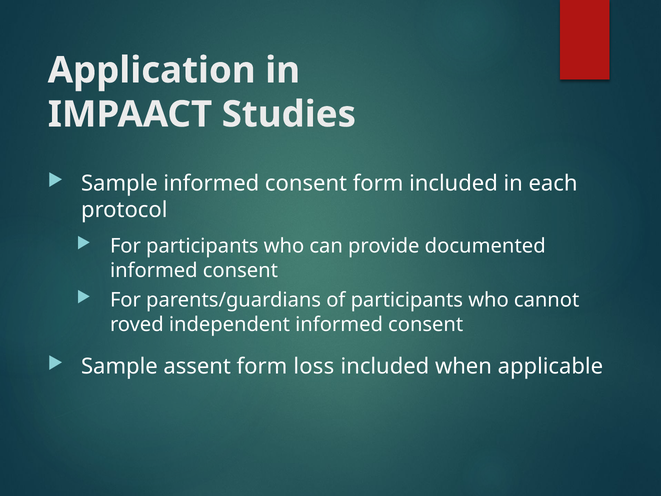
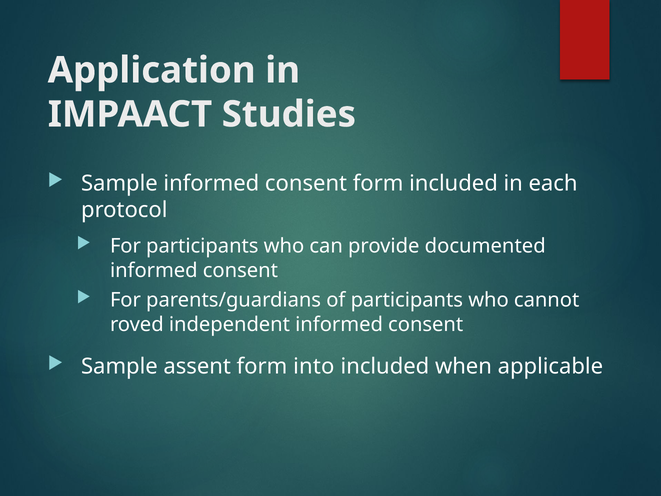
loss: loss -> into
